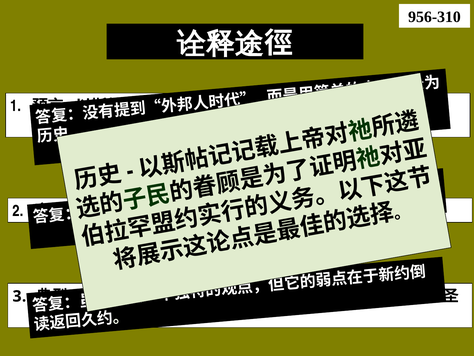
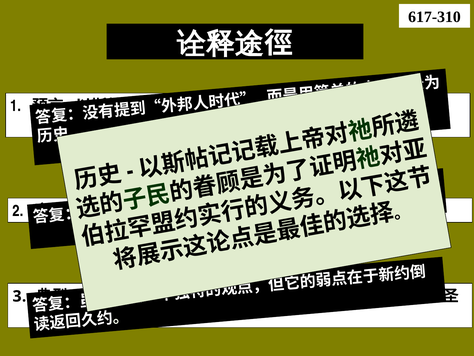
956-310: 956-310 -> 617-310
